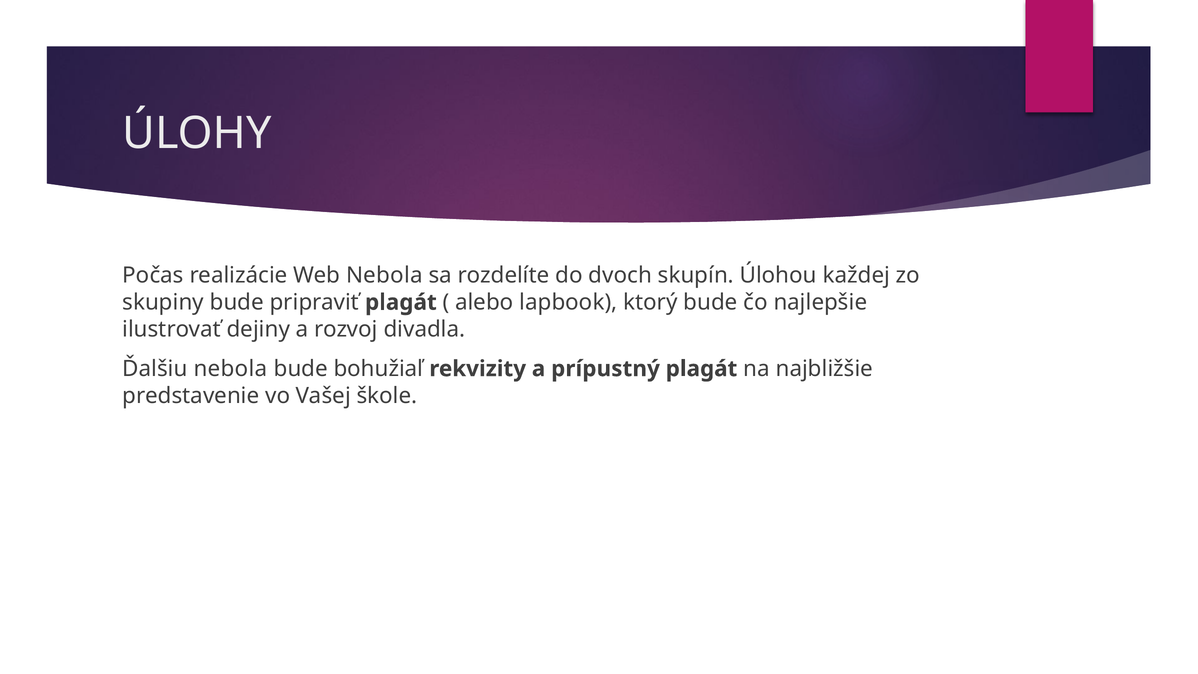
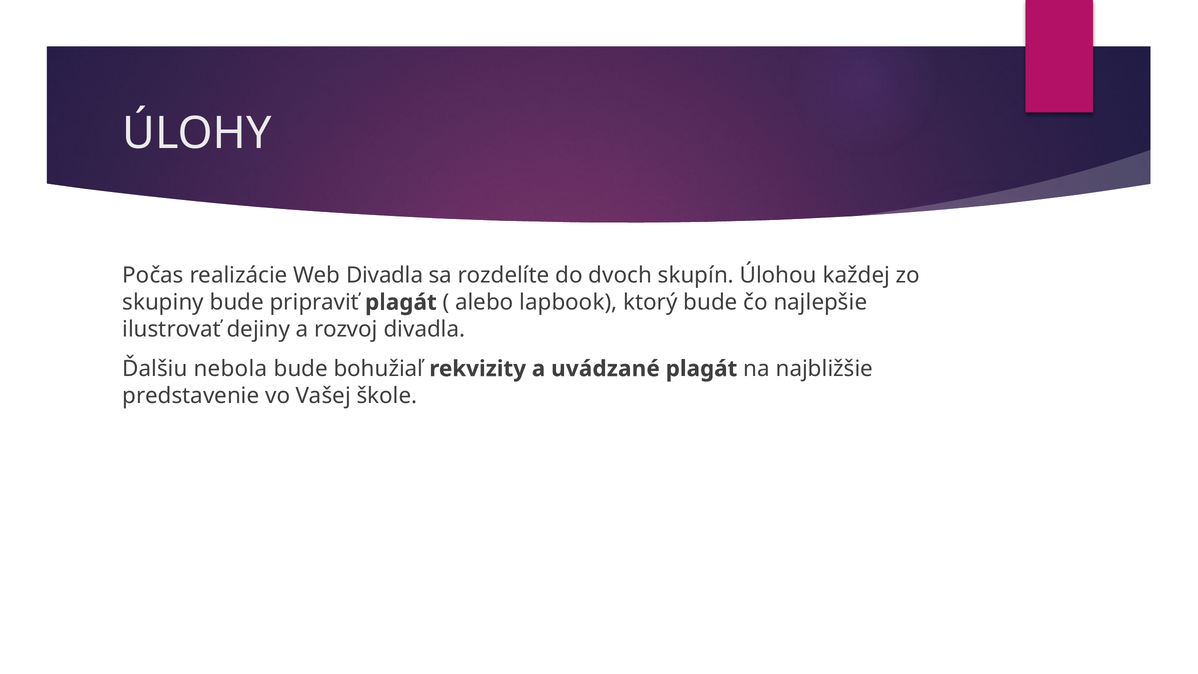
Web Nebola: Nebola -> Divadla
prípustný: prípustný -> uvádzané
